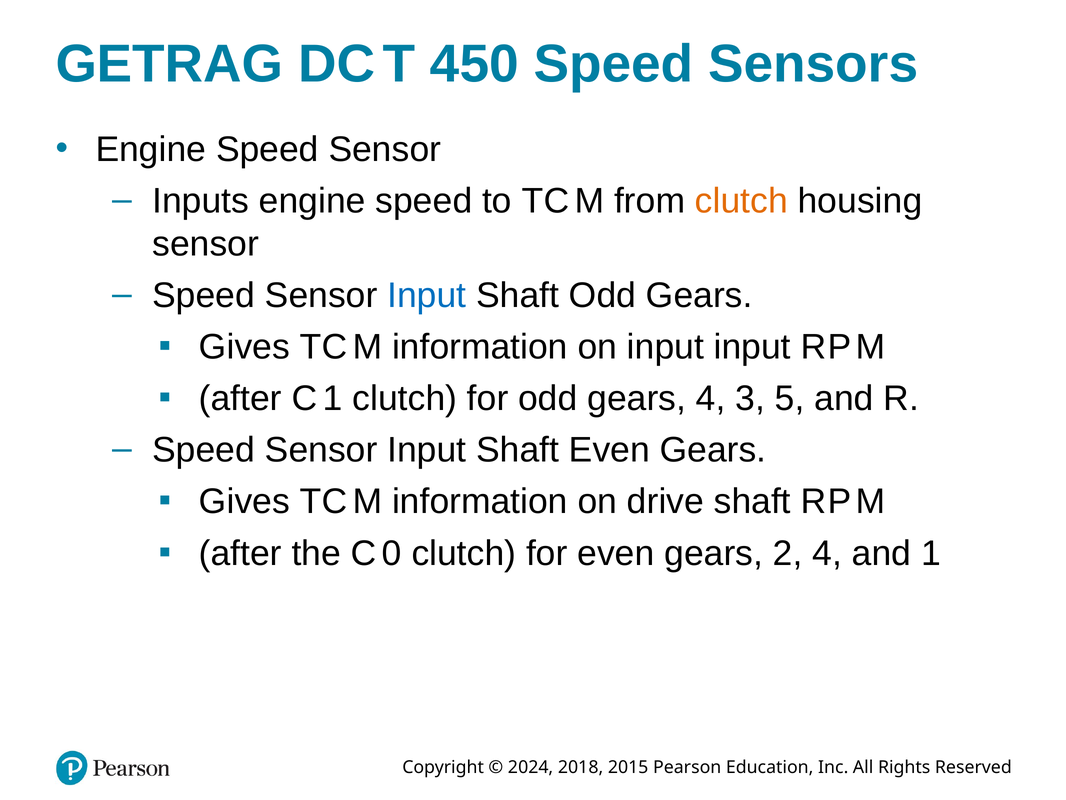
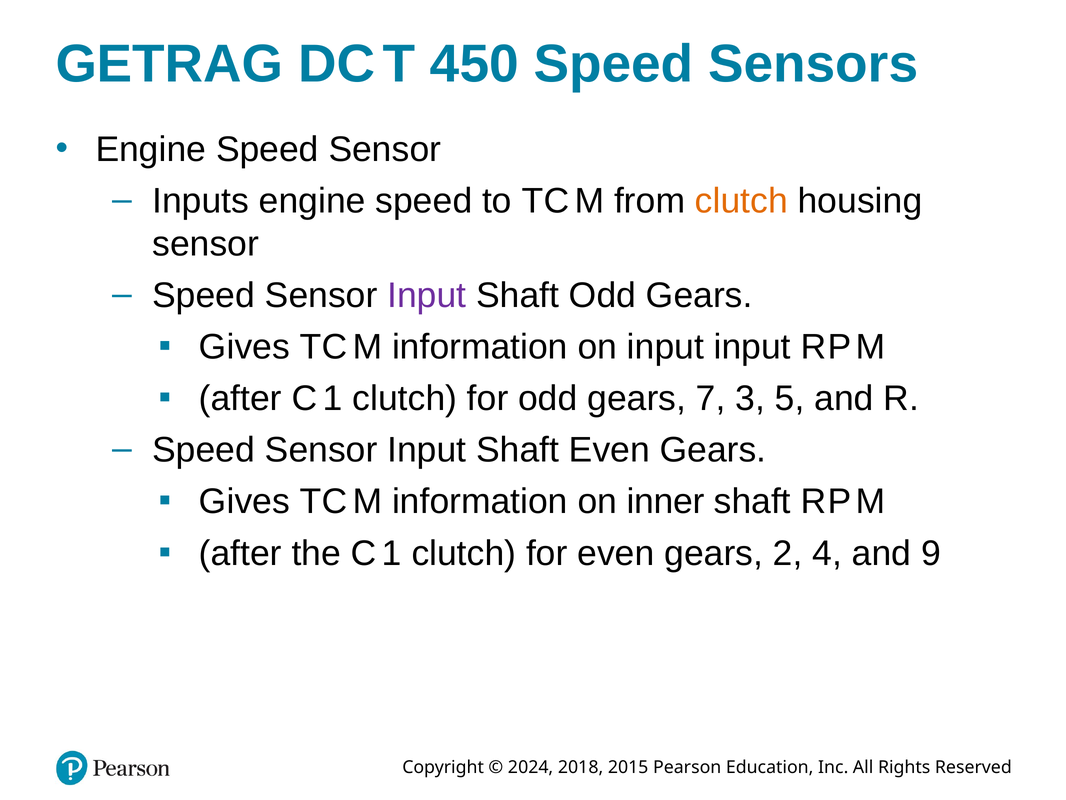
Input at (427, 295) colour: blue -> purple
gears 4: 4 -> 7
drive: drive -> inner
the C 0: 0 -> 1
and 1: 1 -> 9
